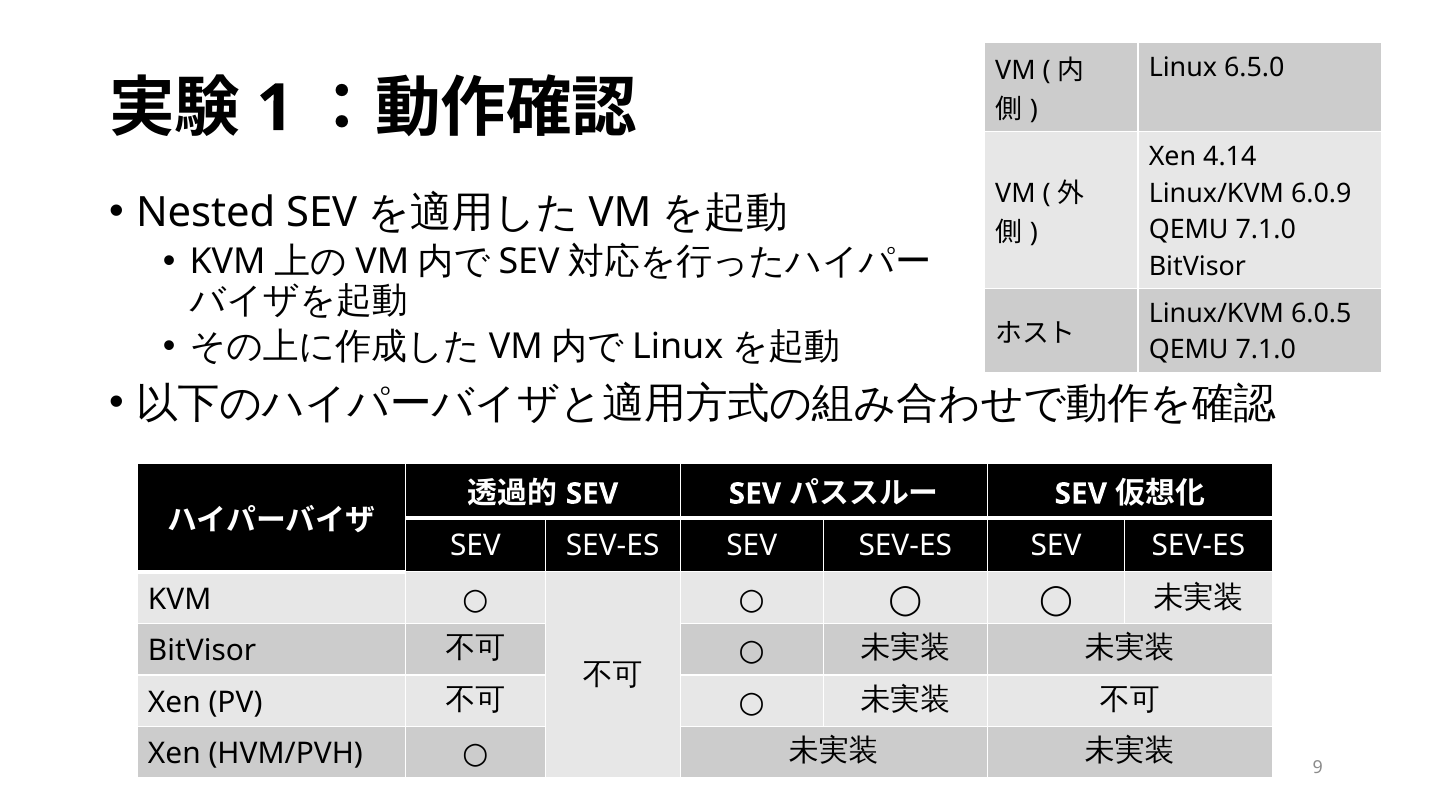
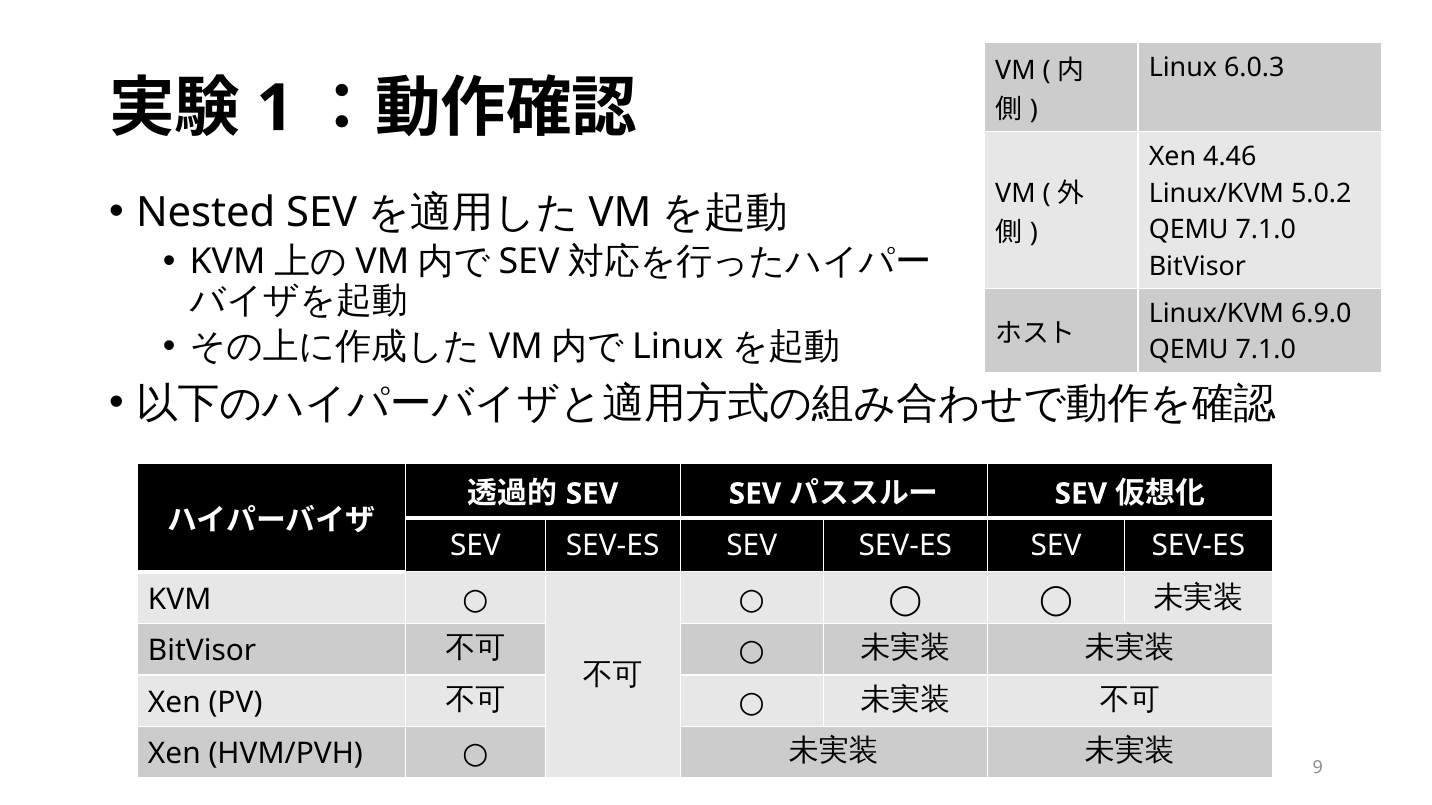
6.5.0: 6.5.0 -> 6.0.3
4.14: 4.14 -> 4.46
6.0.9: 6.0.9 -> 5.0.2
6.0.5: 6.0.5 -> 6.9.0
